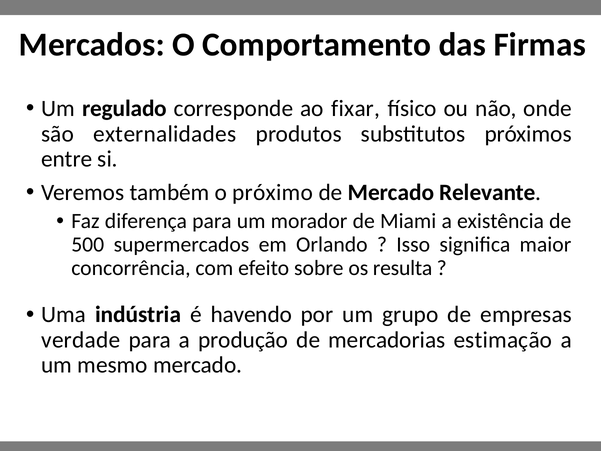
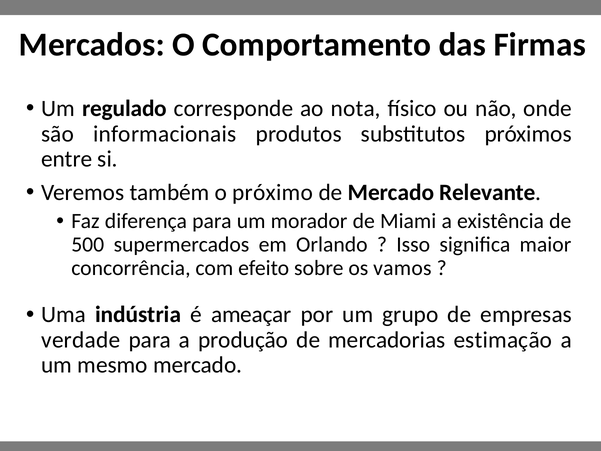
fixar: fixar -> nota
externalidades: externalidades -> informacionais
resulta: resulta -> vamos
havendo: havendo -> ameaçar
